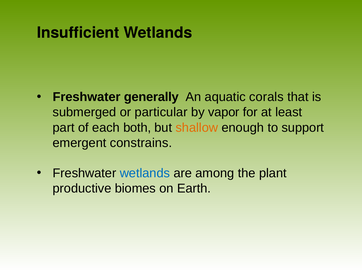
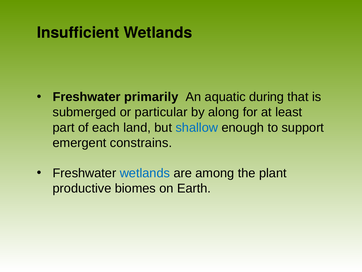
generally: generally -> primarily
corals: corals -> during
vapor: vapor -> along
both: both -> land
shallow colour: orange -> blue
